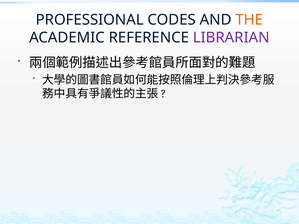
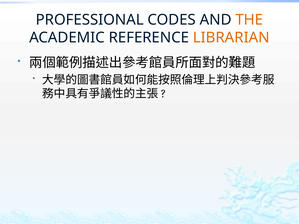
LIBRARIAN colour: purple -> orange
